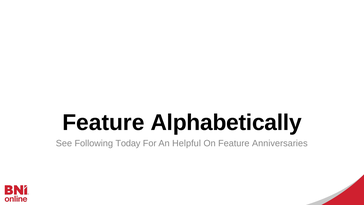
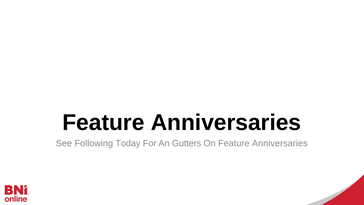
Alphabetically at (226, 122): Alphabetically -> Anniversaries
Helpful: Helpful -> Gutters
